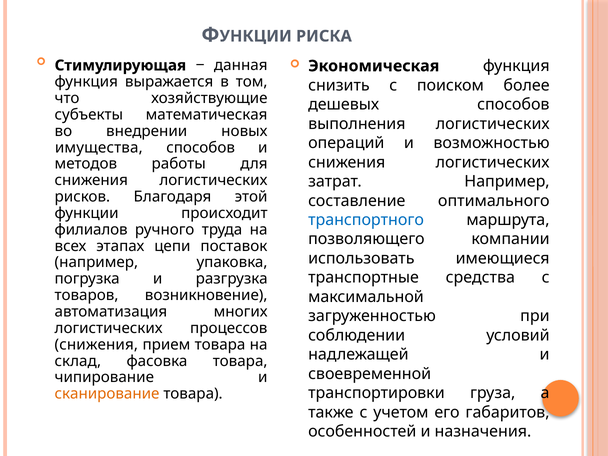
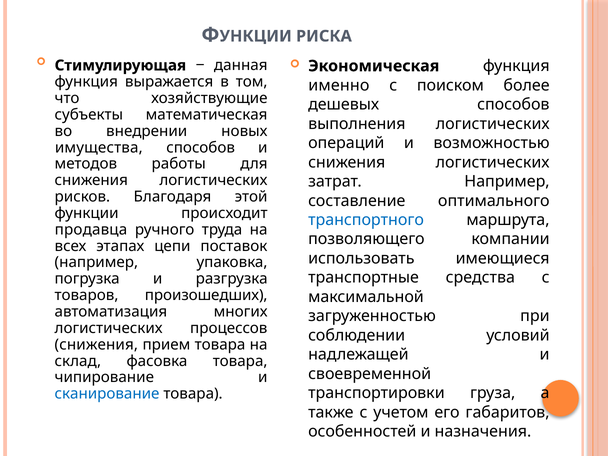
снизить: снизить -> именно
филиалов: филиалов -> продавца
возникновение: возникновение -> произошедших
сканирование colour: orange -> blue
